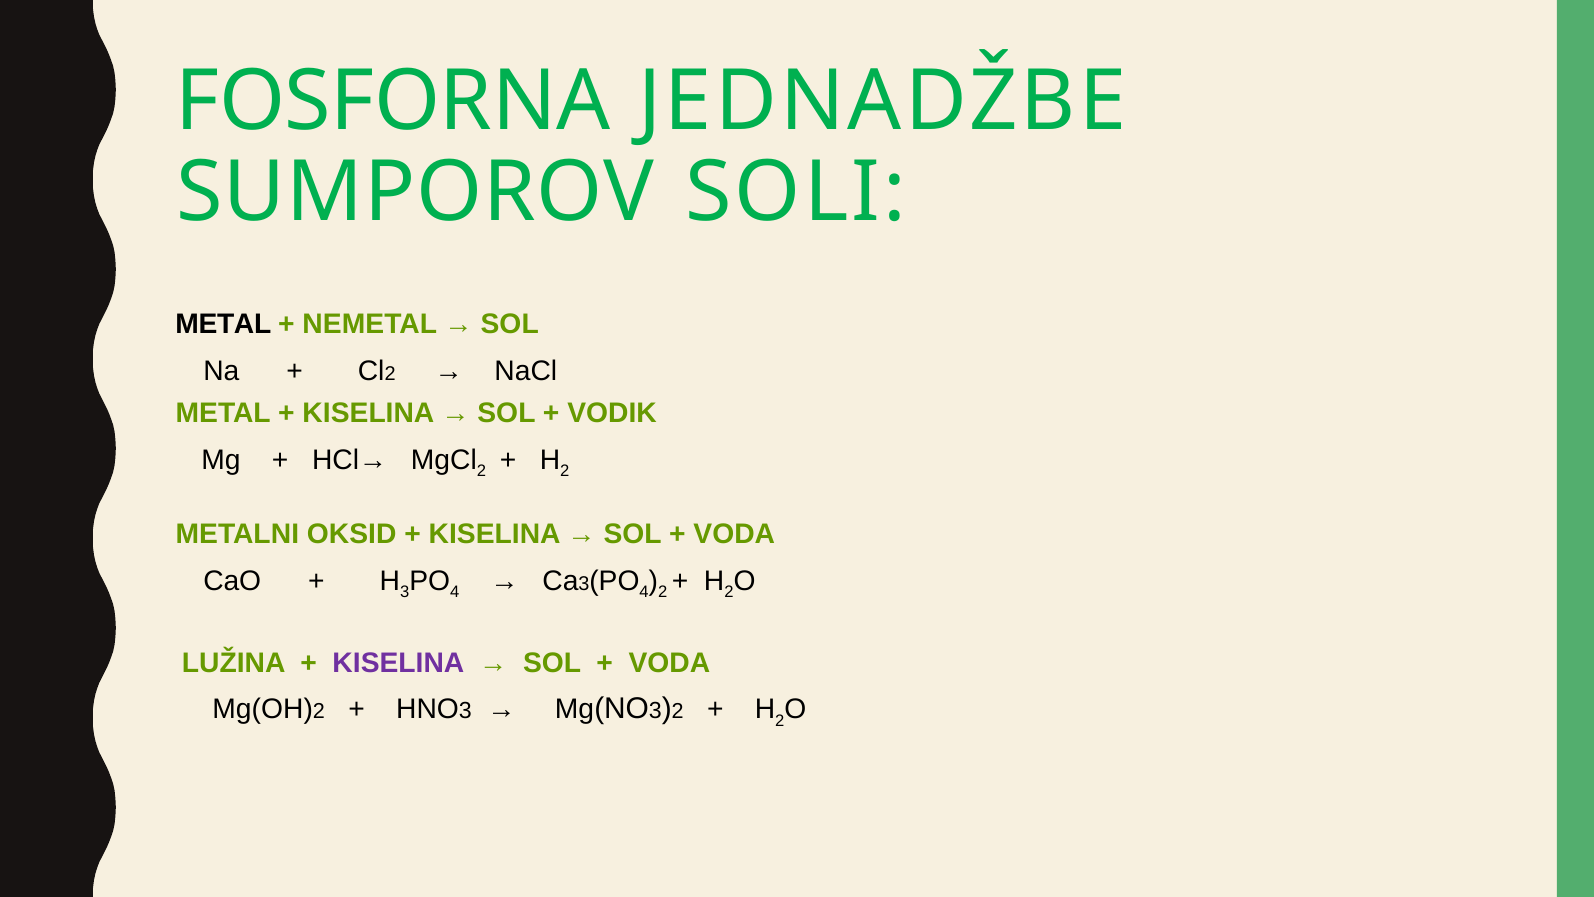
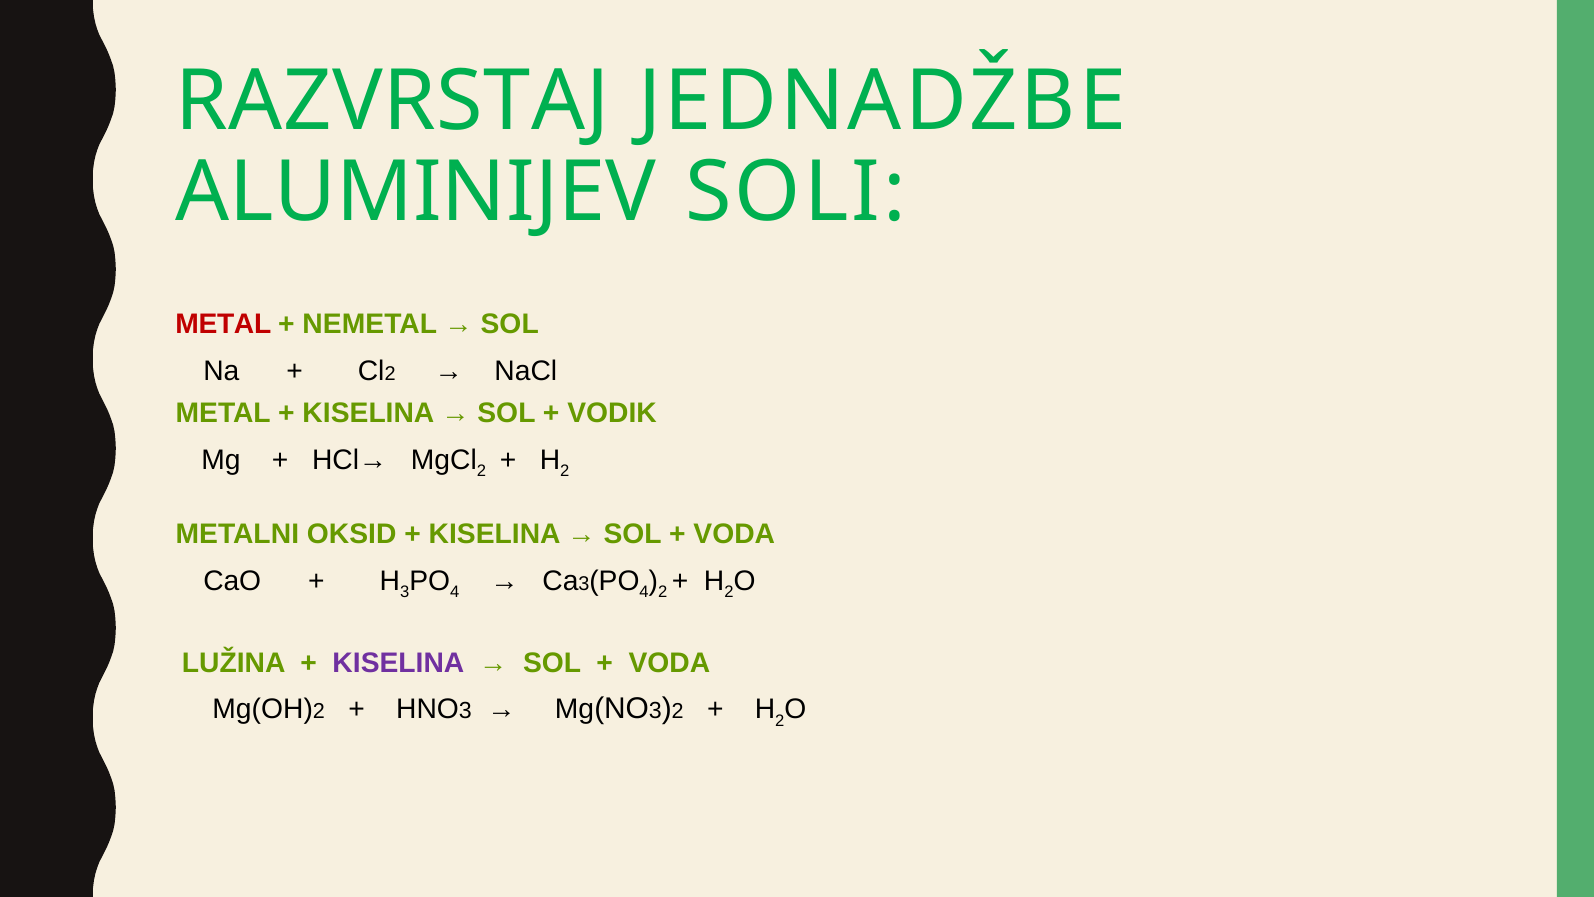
FOSFORNA: FOSFORNA -> RAZVRSTAJ
SUMPOROV: SUMPOROV -> ALUMINIJEV
METAL at (223, 324) colour: black -> red
